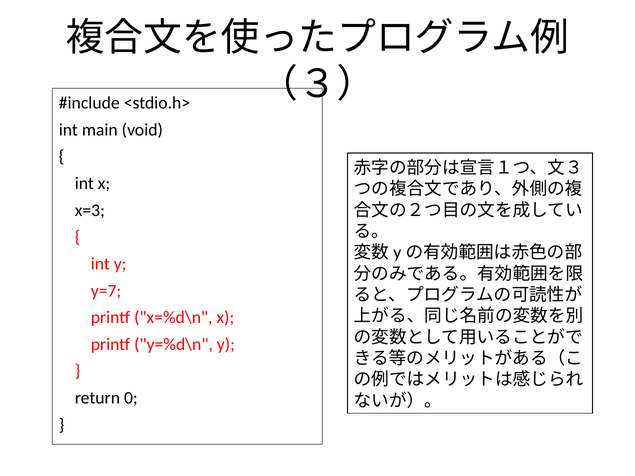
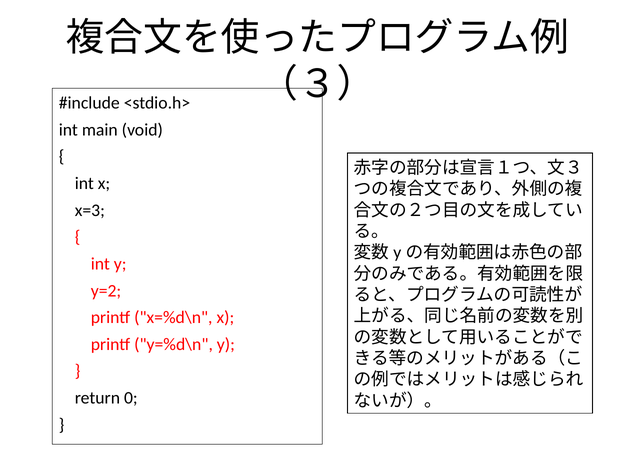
y=7: y=7 -> y=2
